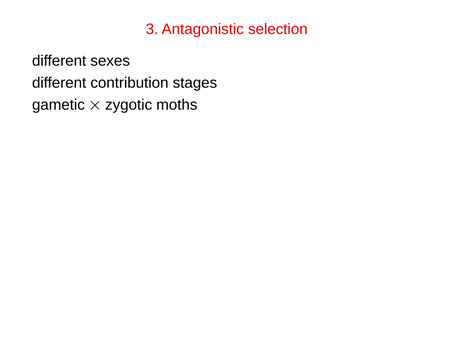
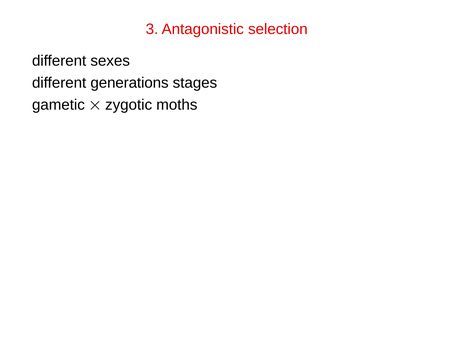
contribution: contribution -> generations
